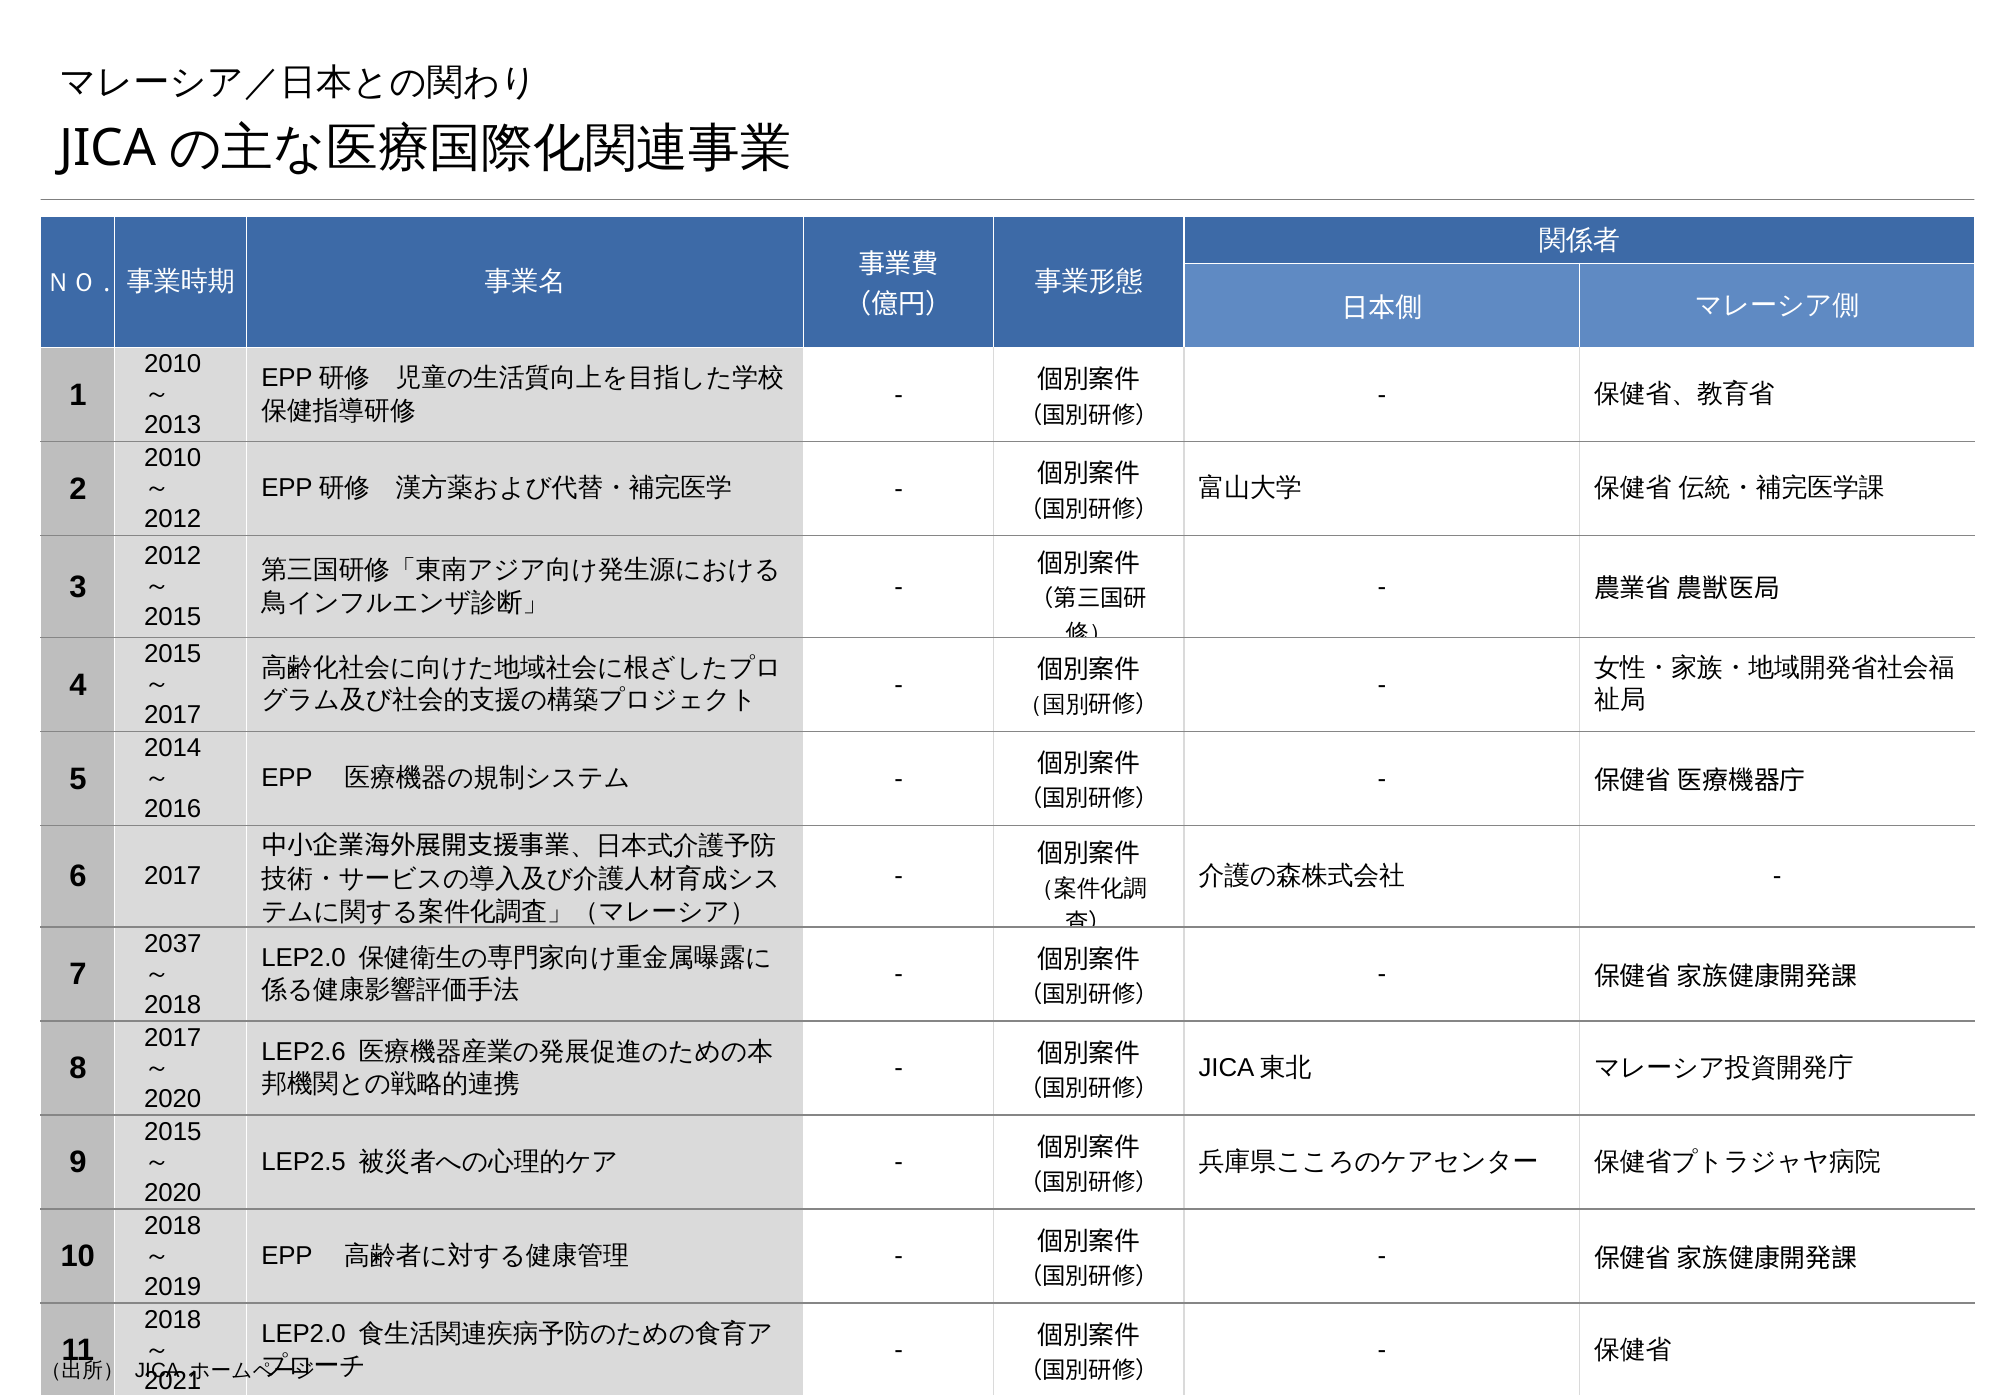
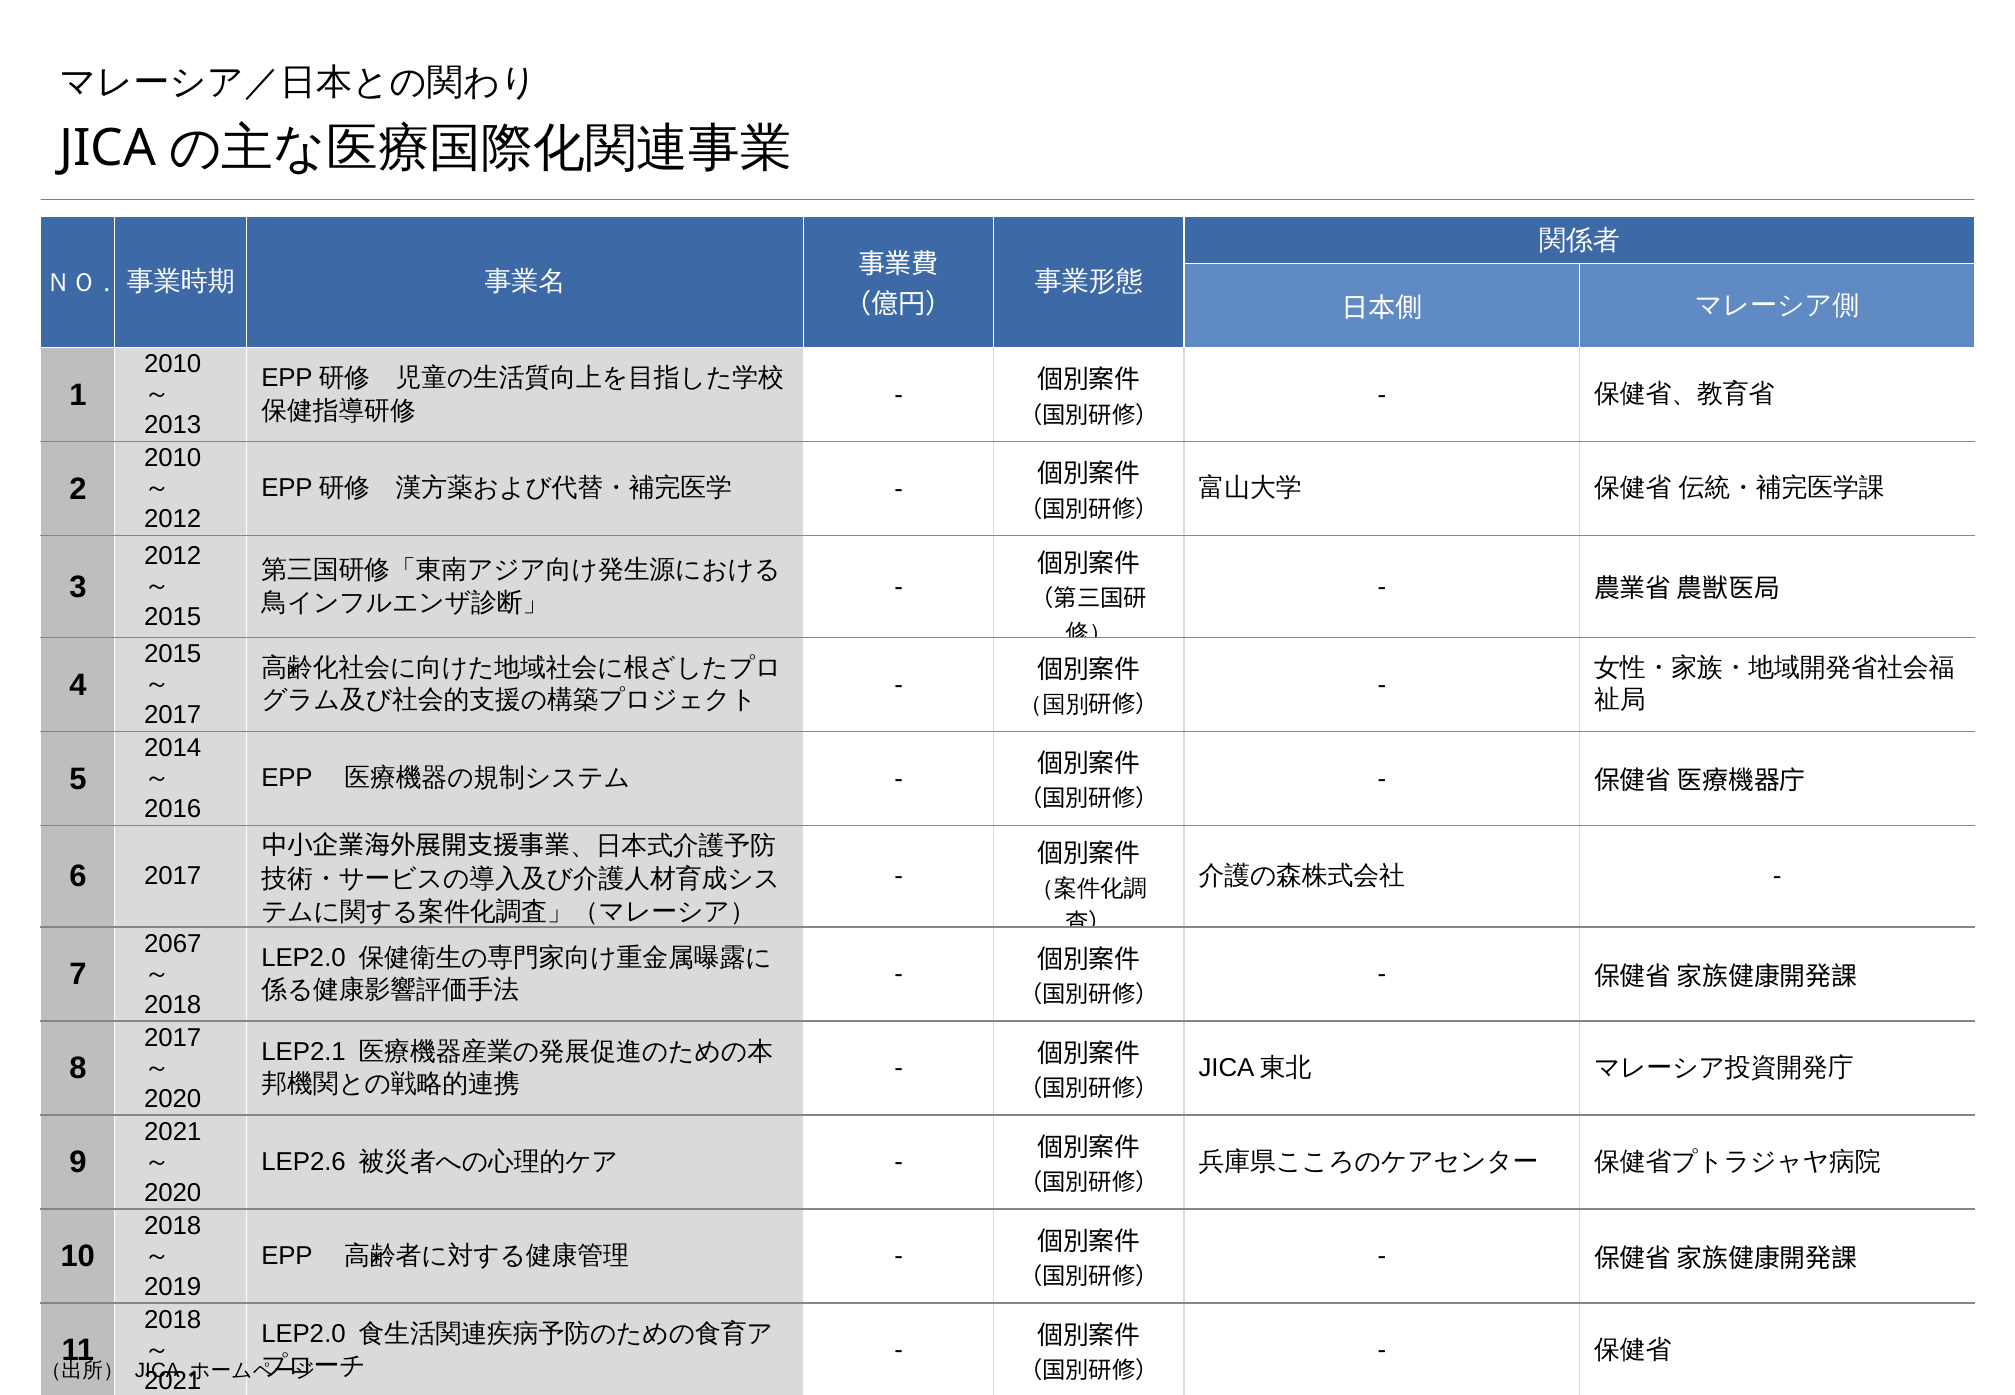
2037: 2037 -> 2067
LEP2.6: LEP2.6 -> LEP2.1
2015 at (173, 1132): 2015 -> 2021
LEP2.5: LEP2.5 -> LEP2.6
